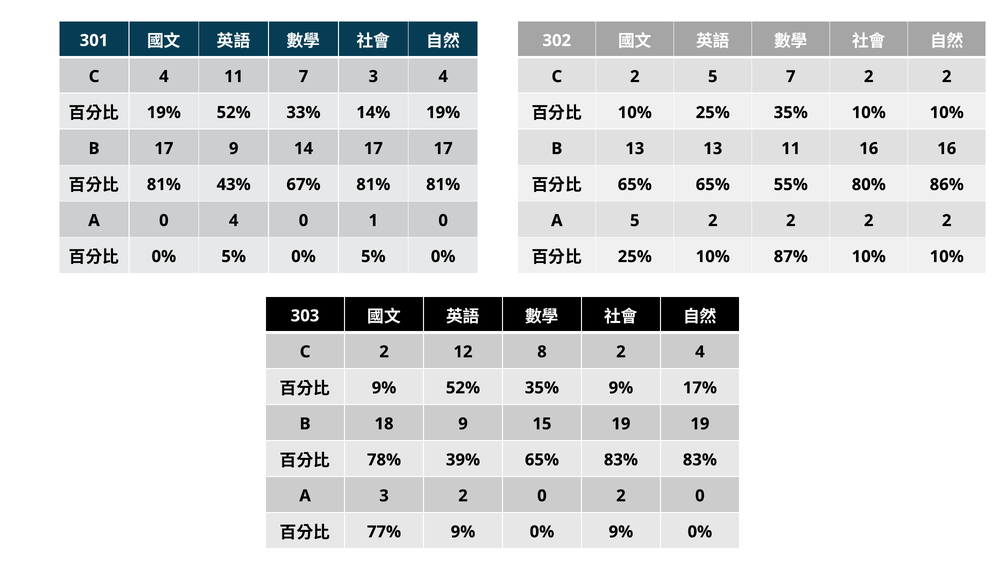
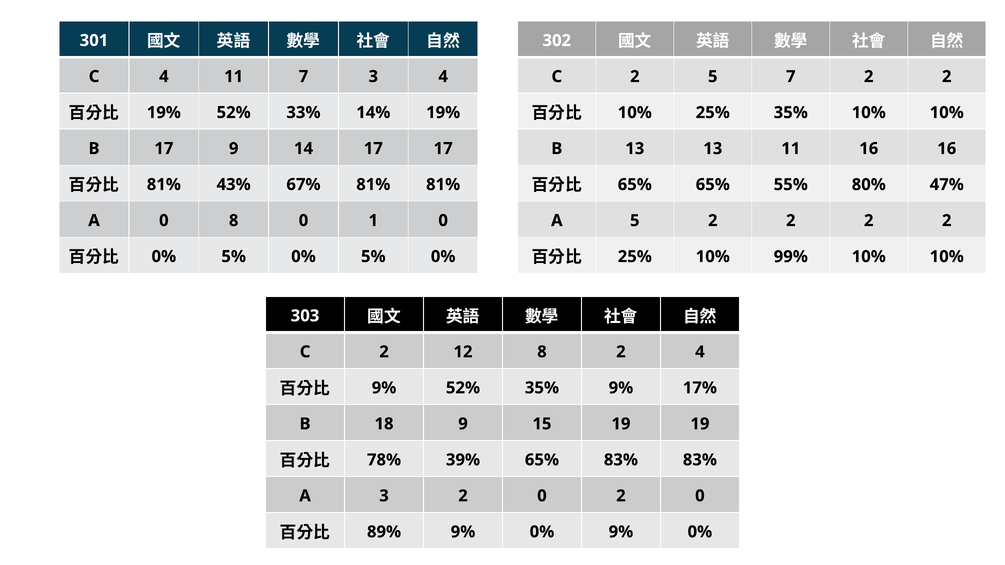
86%: 86% -> 47%
0 4: 4 -> 8
87%: 87% -> 99%
77%: 77% -> 89%
